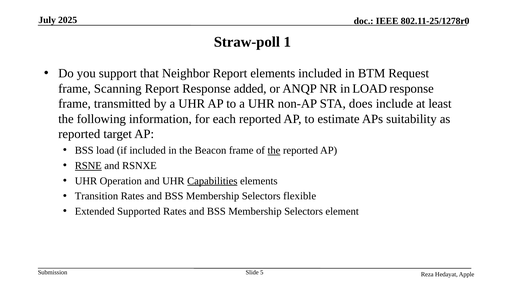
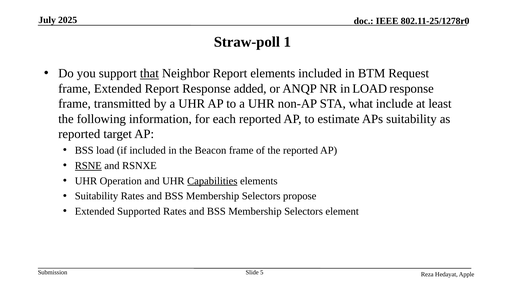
that underline: none -> present
frame Scanning: Scanning -> Extended
does: does -> what
the at (274, 150) underline: present -> none
Transition at (96, 196): Transition -> Suitability
flexible: flexible -> propose
